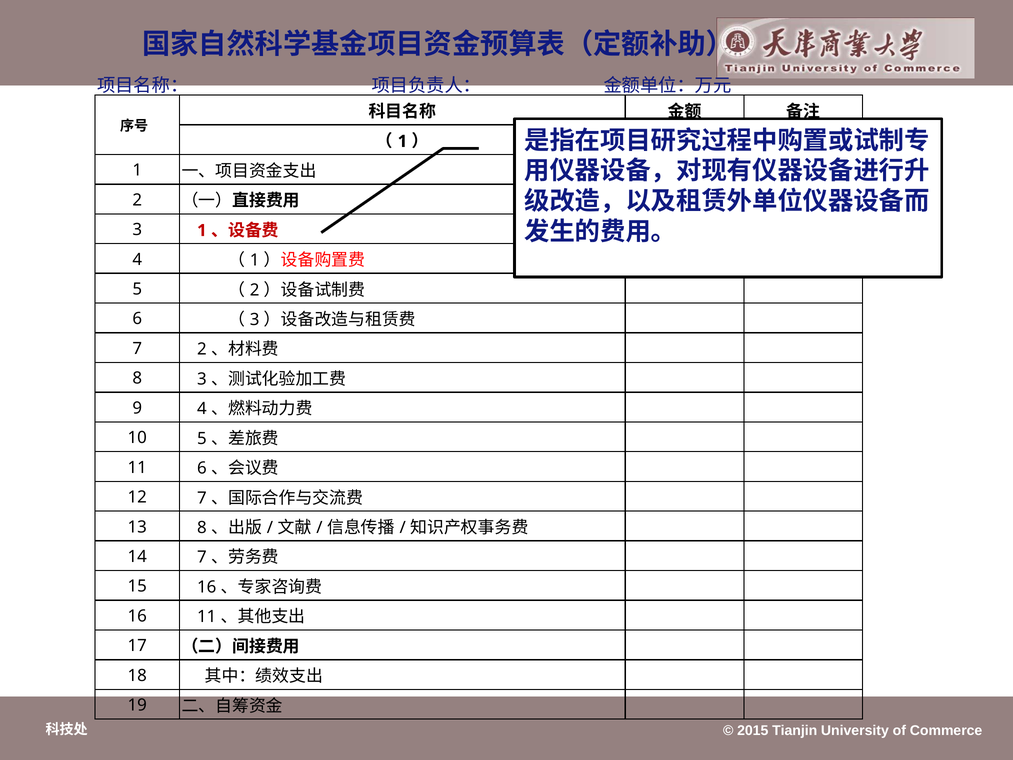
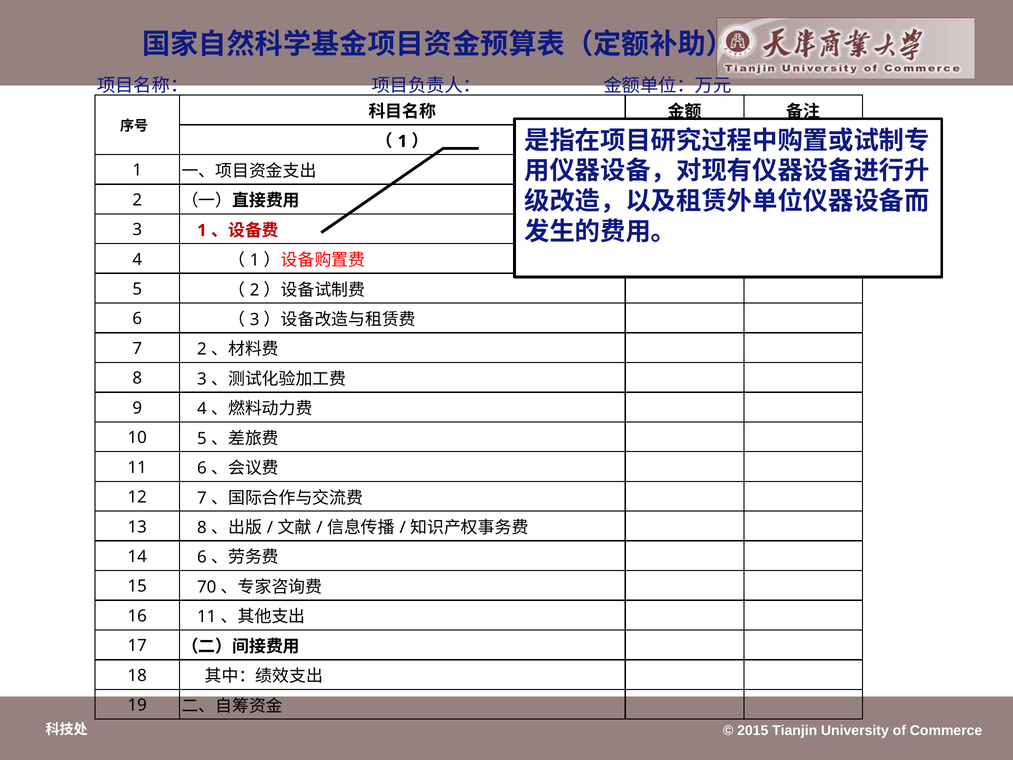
14 7: 7 -> 6
15 16: 16 -> 70
